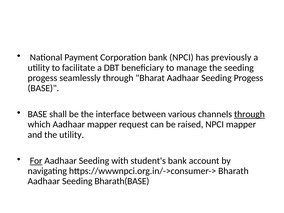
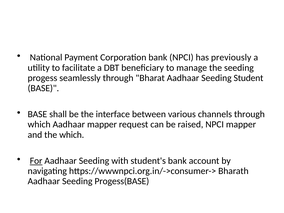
Aadhaar Seeding Progess: Progess -> Student
through at (249, 114) underline: present -> none
the utility: utility -> which
Bharath(BASE: Bharath(BASE -> Progess(BASE
